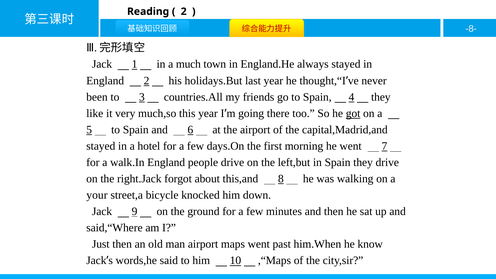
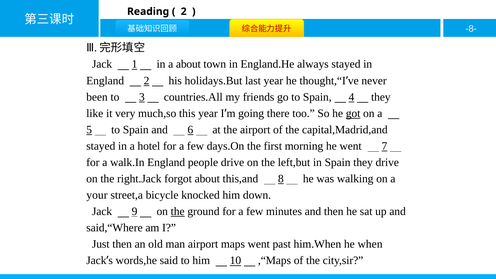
a much: much -> about
the at (178, 211) underline: none -> present
know: know -> when
